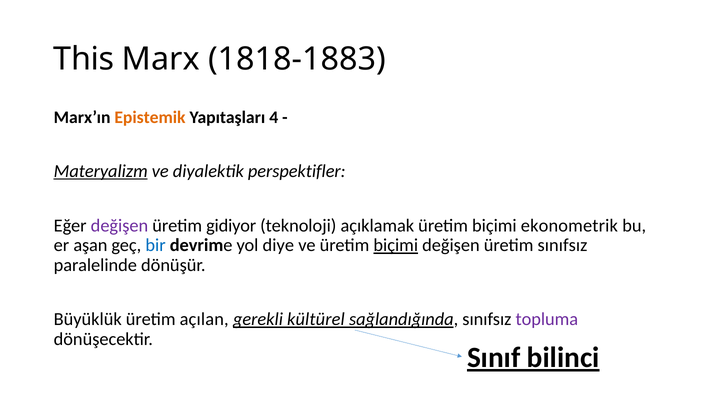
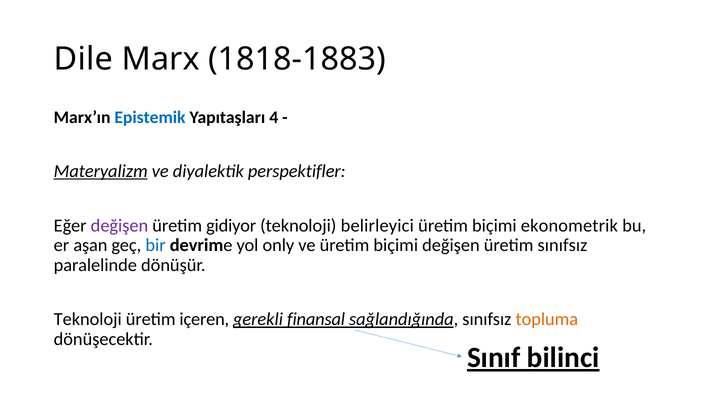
This: This -> Dile
Epistemik colour: orange -> blue
açıklamak: açıklamak -> belirleyici
diye: diye -> only
biçimi at (396, 246) underline: present -> none
Büyüklük at (88, 320): Büyüklük -> Teknoloji
açılan: açılan -> içeren
kültürel: kültürel -> finansal
topluma colour: purple -> orange
